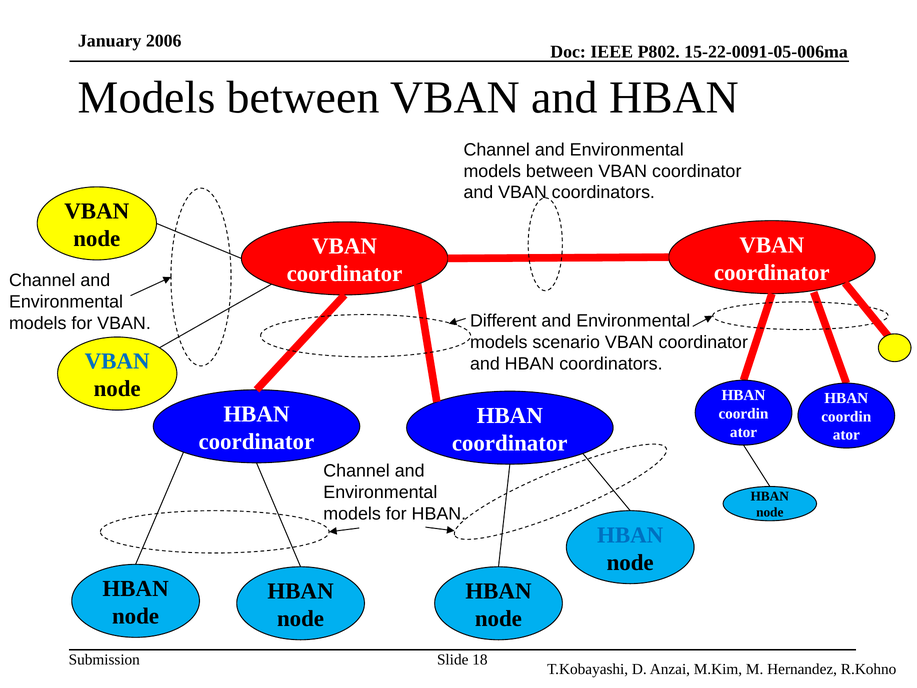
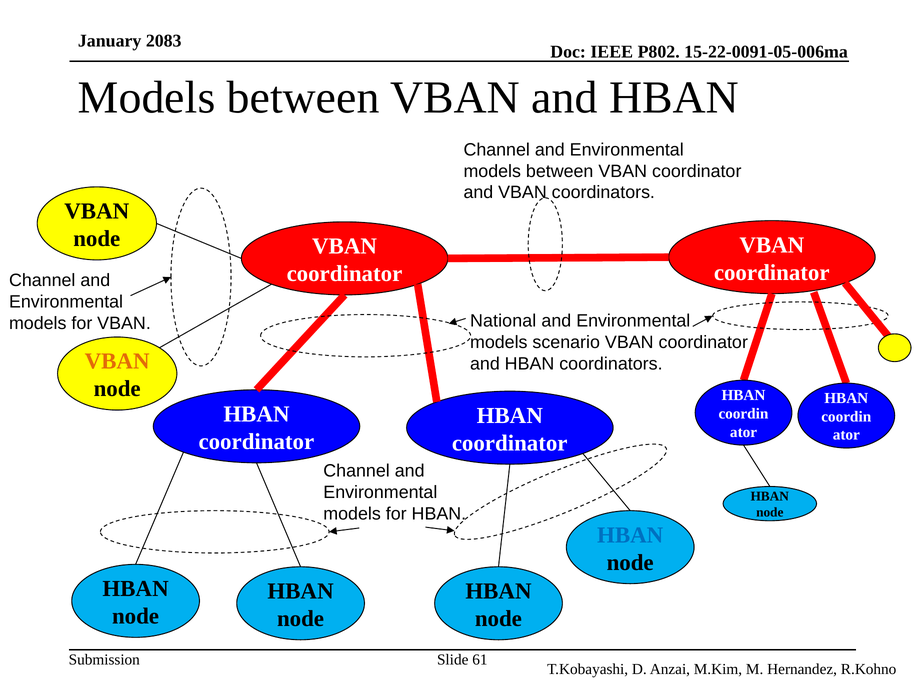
2006: 2006 -> 2083
Different: Different -> National
VBAN at (117, 361) colour: blue -> orange
18: 18 -> 61
